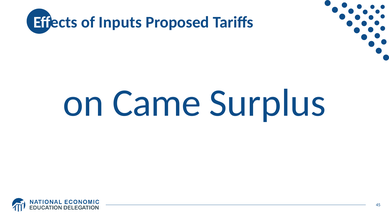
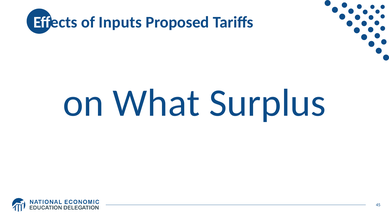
Came: Came -> What
